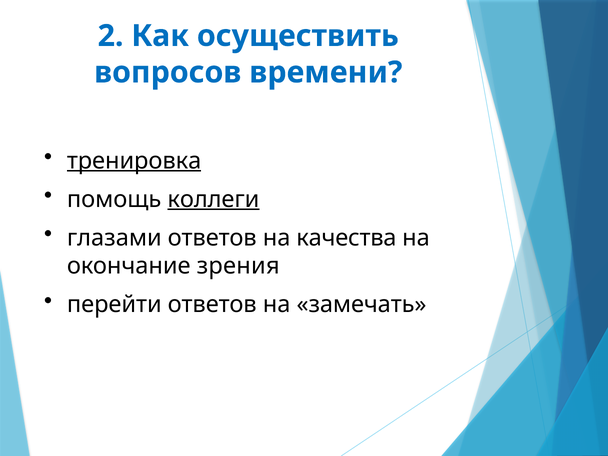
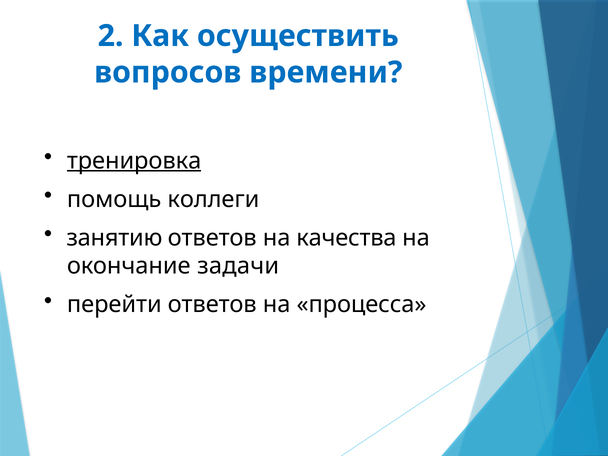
коллеги underline: present -> none
глазами: глазами -> занятию
зрения: зрения -> задачи
замечать: замечать -> процесса
